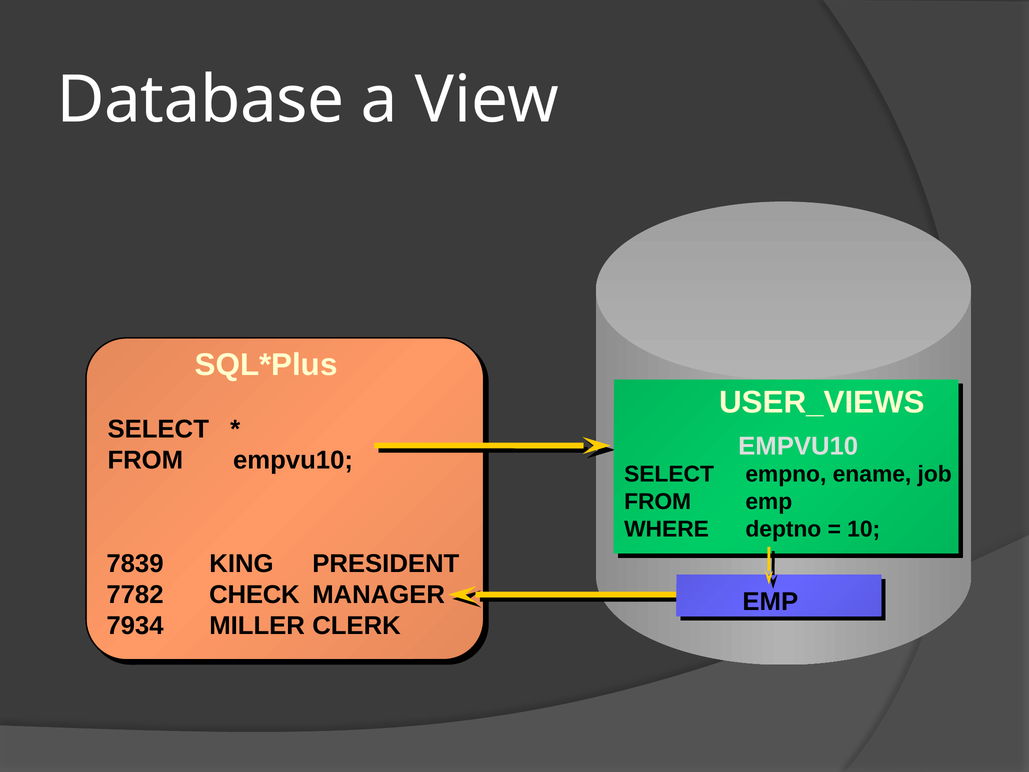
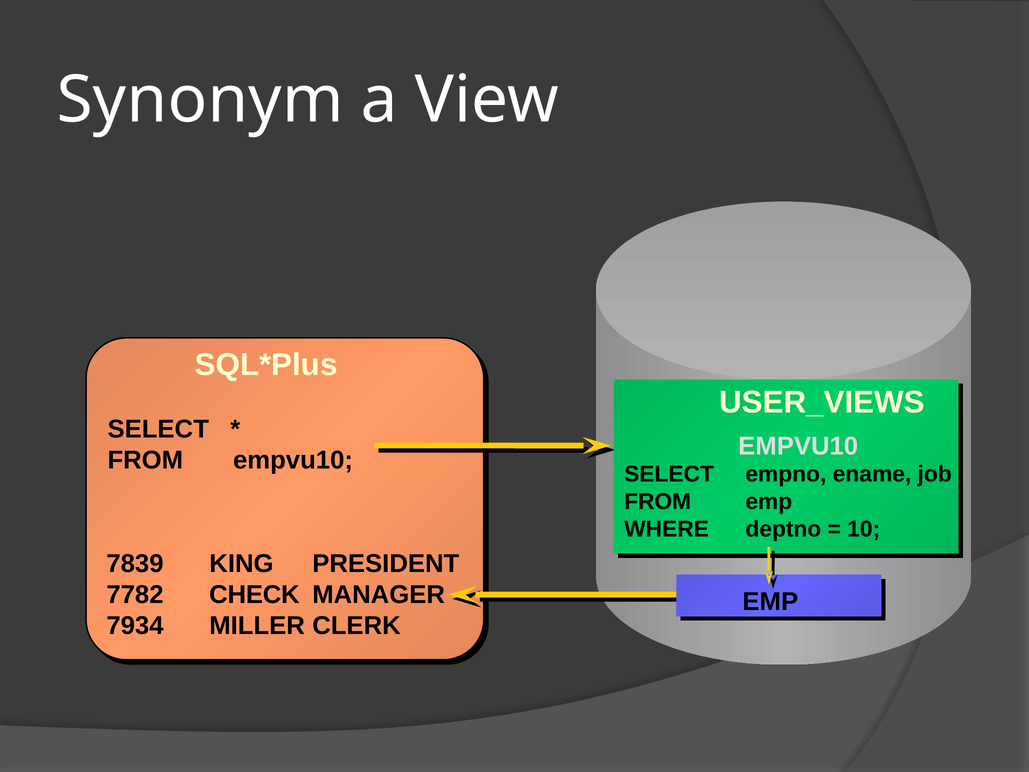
Database: Database -> Synonym
